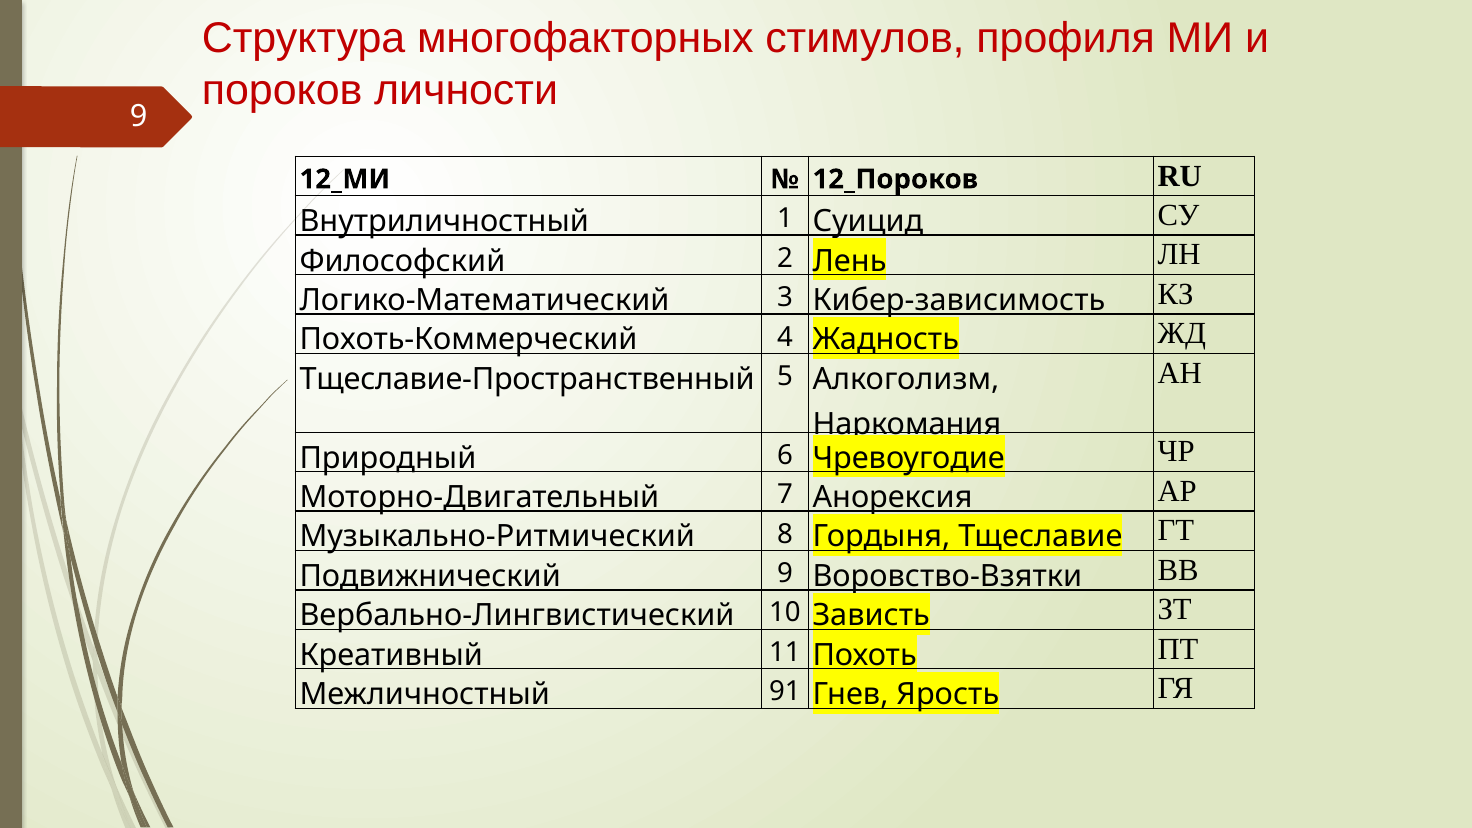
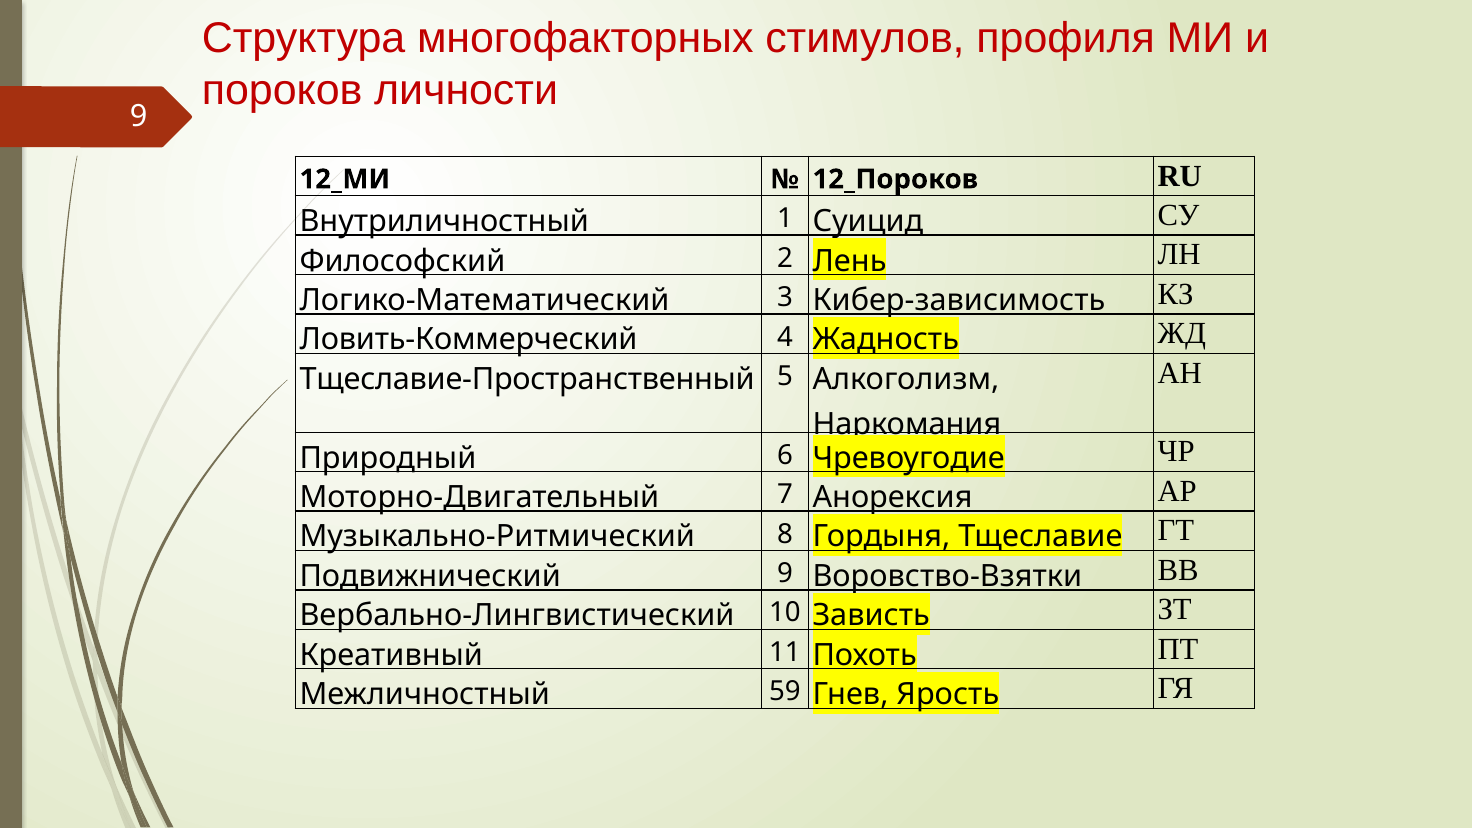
Похоть-Коммерческий: Похоть-Коммерческий -> Ловить-Коммерческий
91: 91 -> 59
